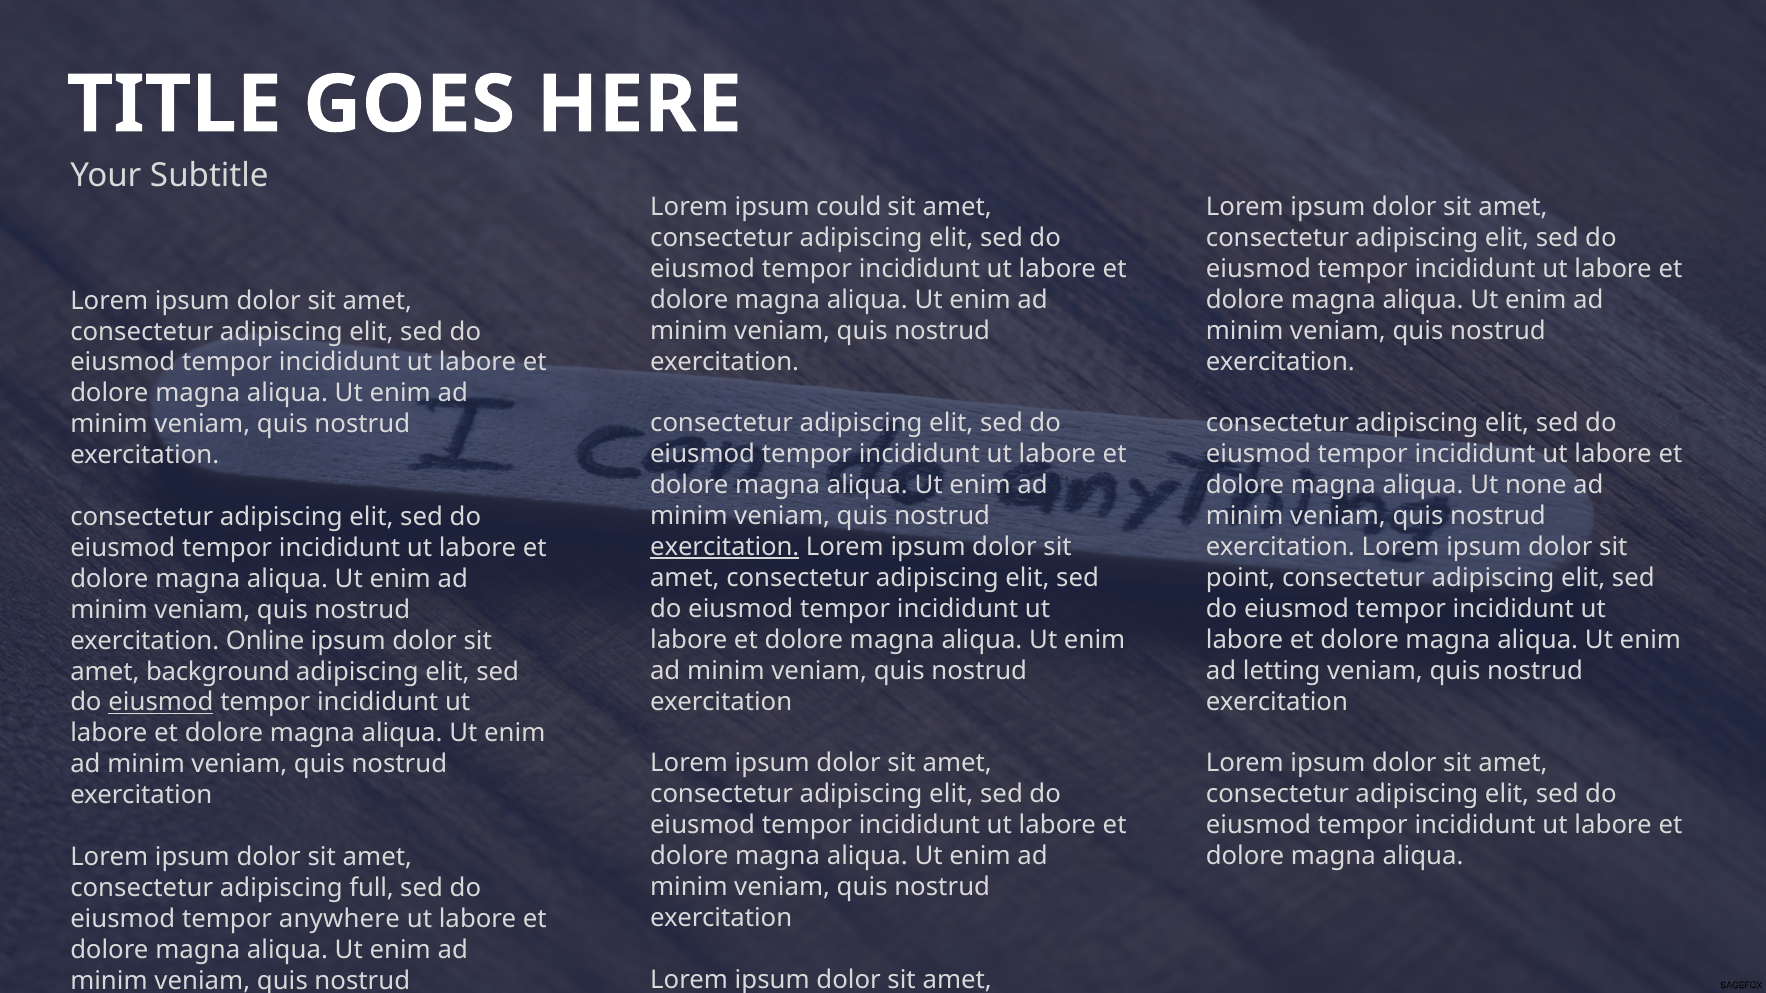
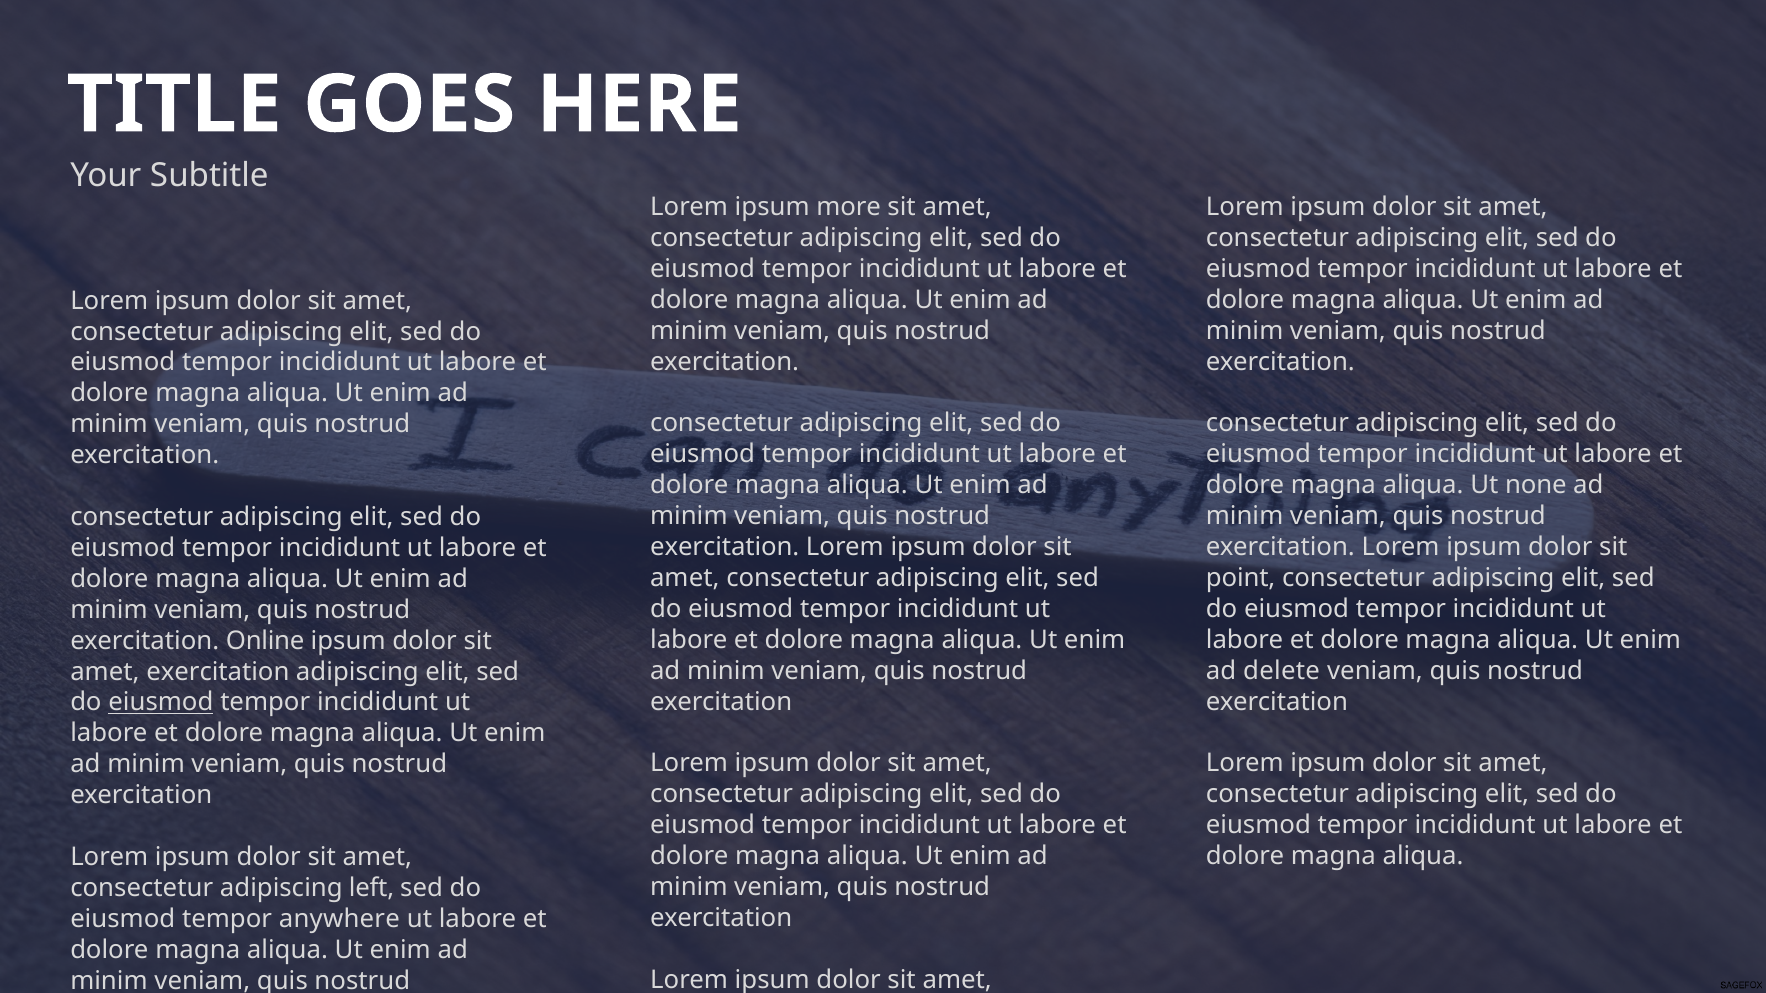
could: could -> more
exercitation at (725, 547) underline: present -> none
letting: letting -> delete
amet background: background -> exercitation
full: full -> left
